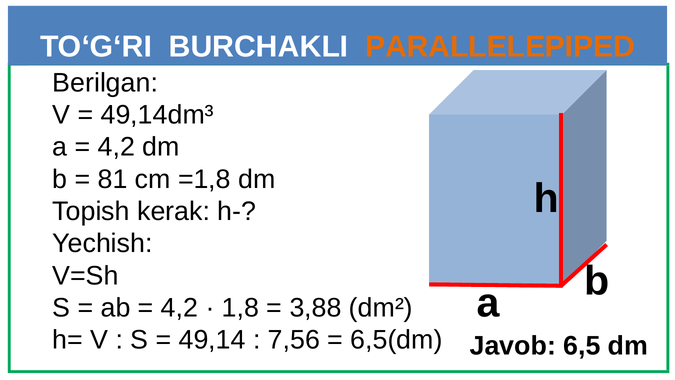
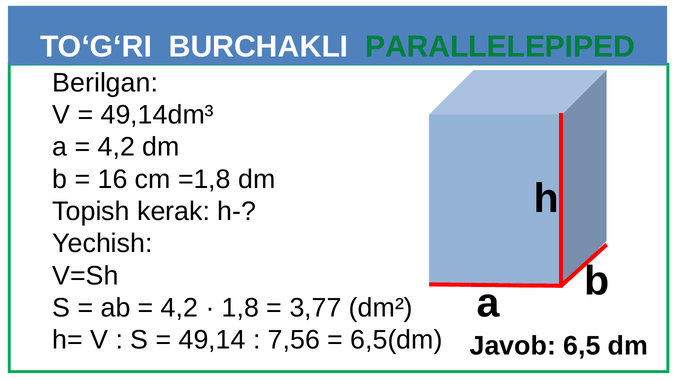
PARALLELEPIPED colour: orange -> green
81: 81 -> 16
3,88: 3,88 -> 3,77
